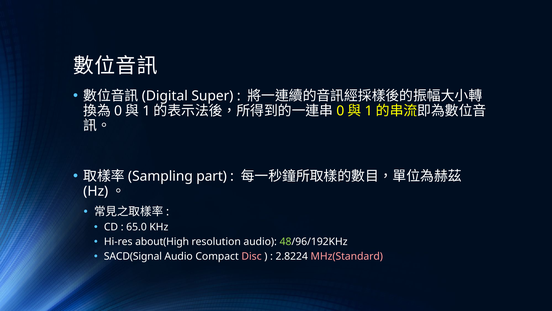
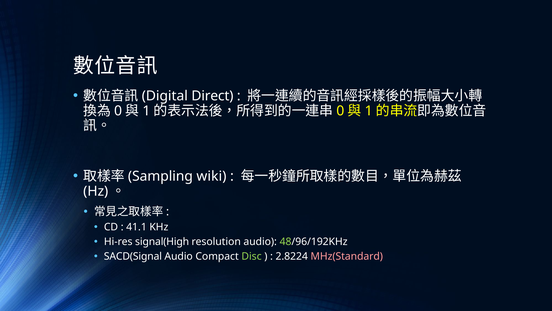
Super: Super -> Direct
part: part -> wiki
65.0: 65.0 -> 41.1
about(High: about(High -> signal(High
Disc colour: pink -> light green
